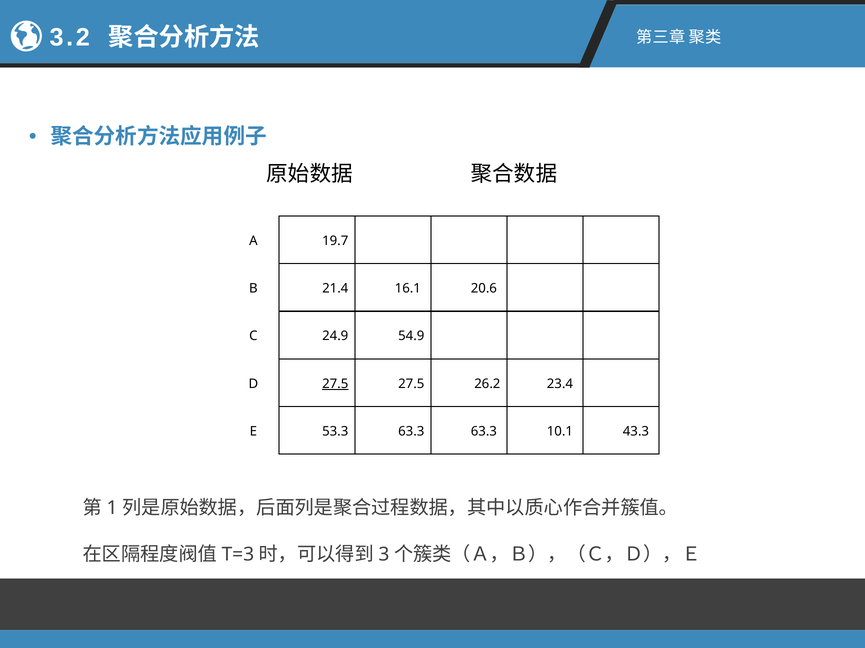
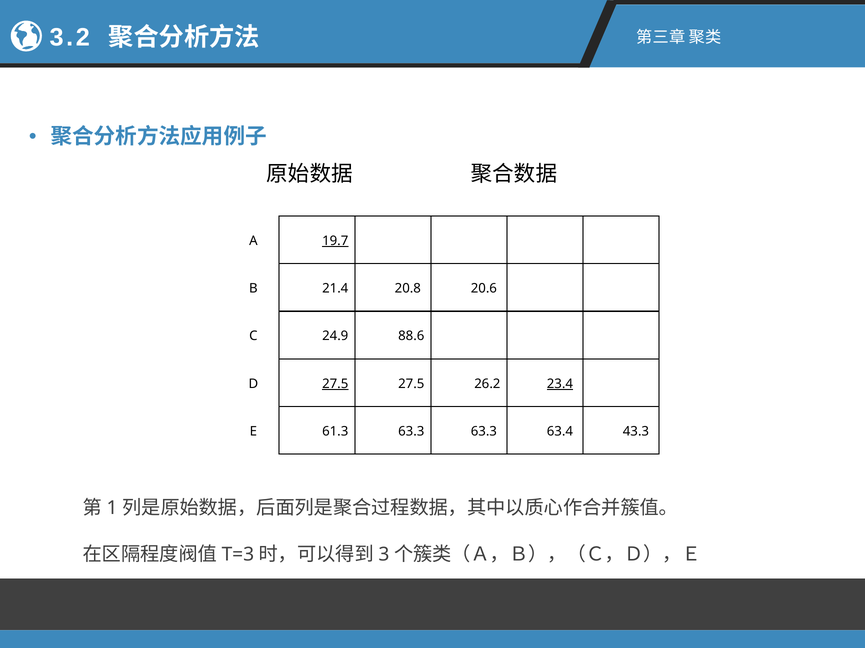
19.7 underline: none -> present
16.1: 16.1 -> 20.8
54.9: 54.9 -> 88.6
23.4 underline: none -> present
53.3: 53.3 -> 61.3
10.1: 10.1 -> 63.4
